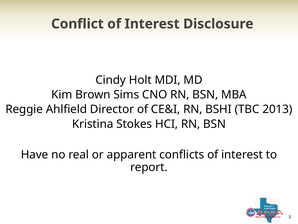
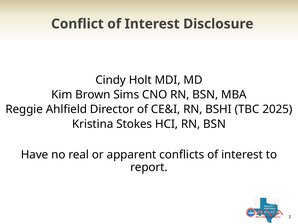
2013: 2013 -> 2025
